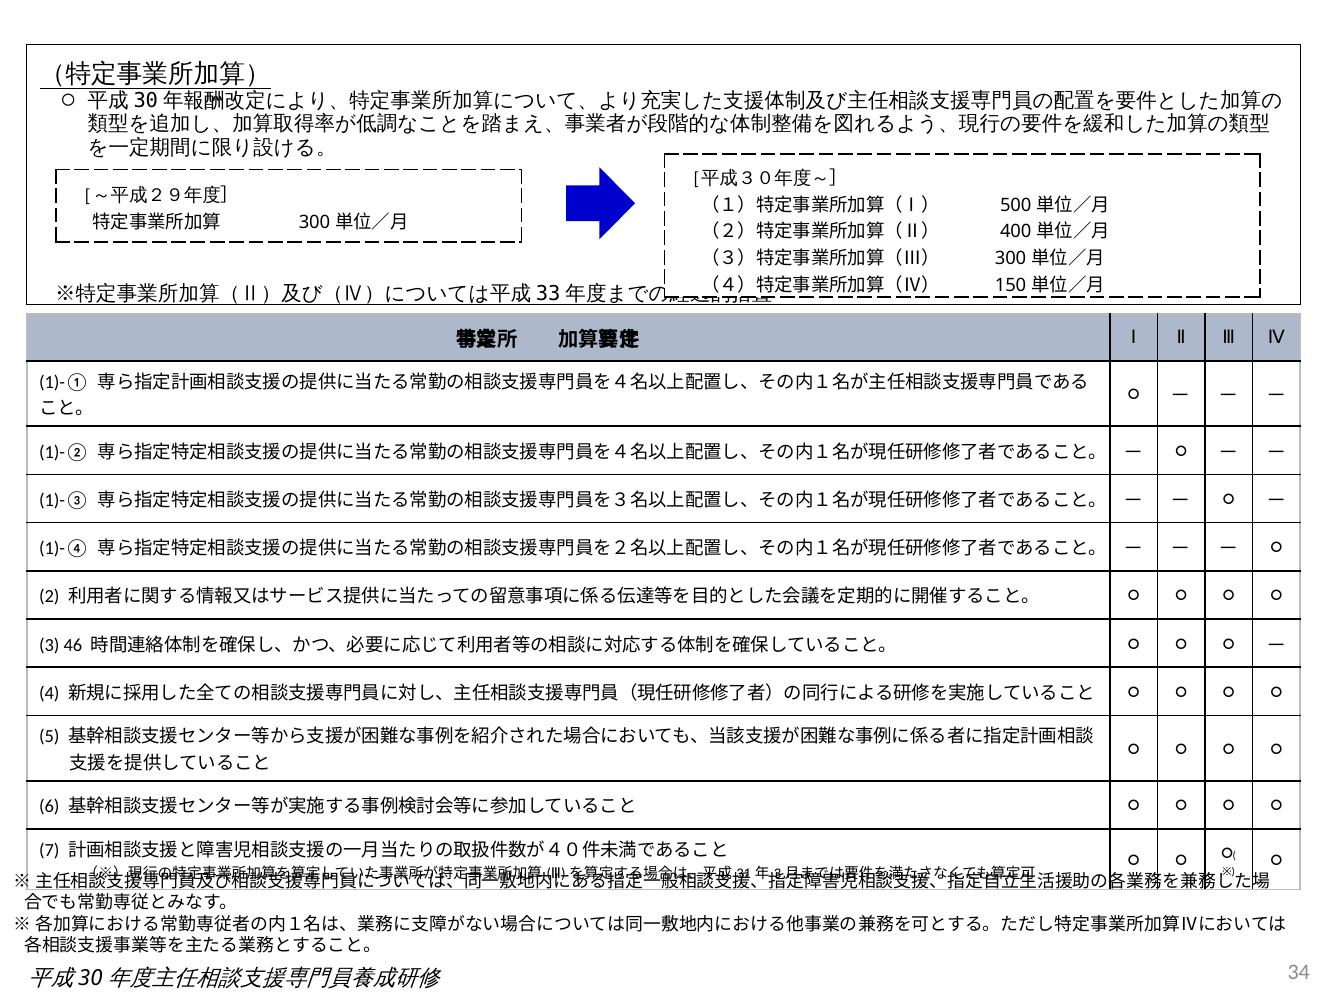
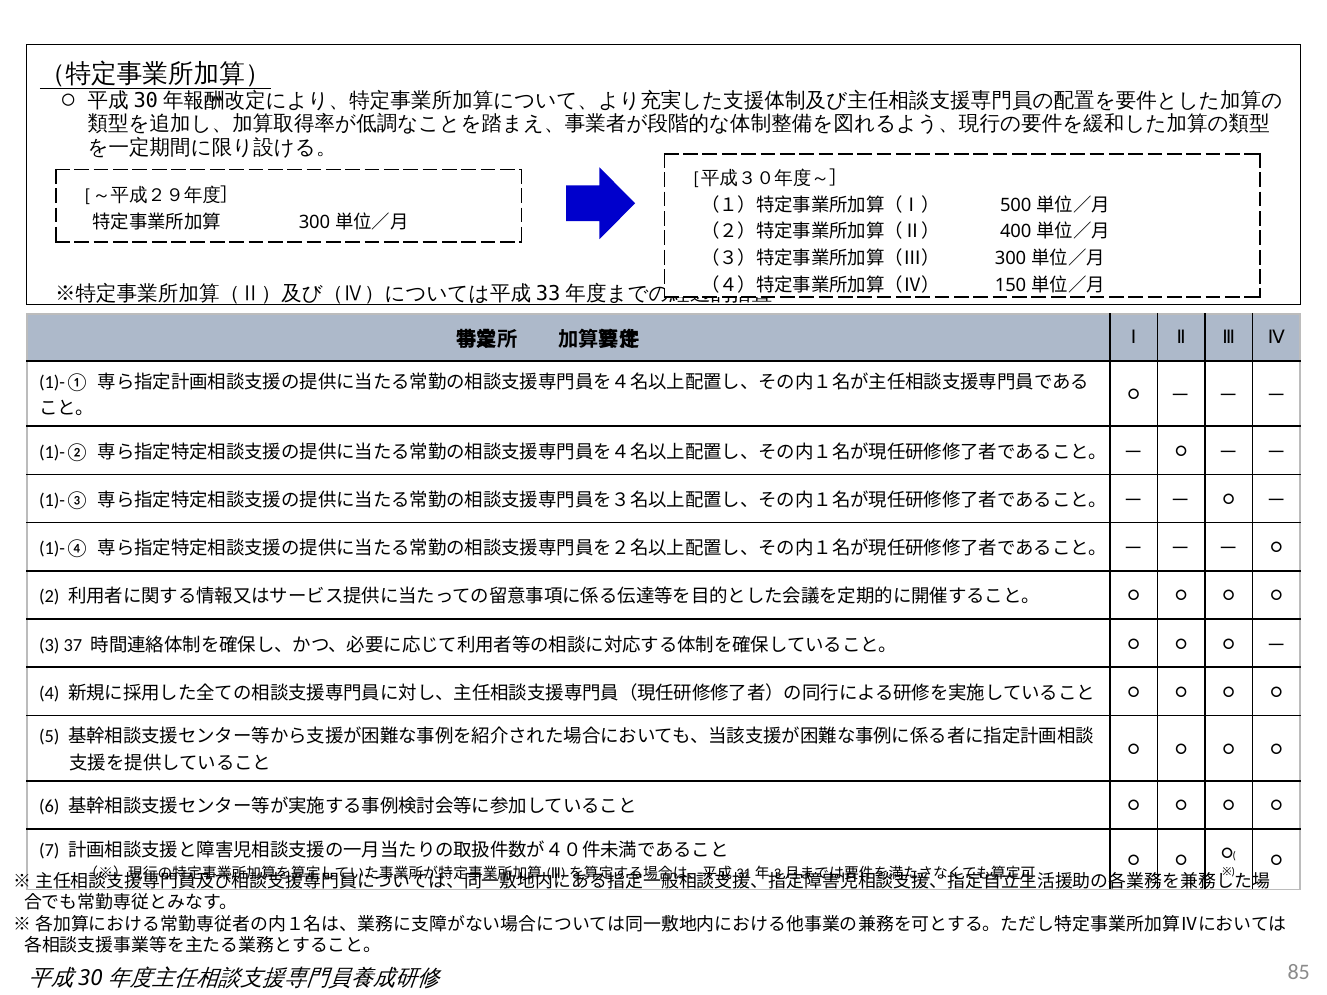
46: 46 -> 37
34: 34 -> 85
